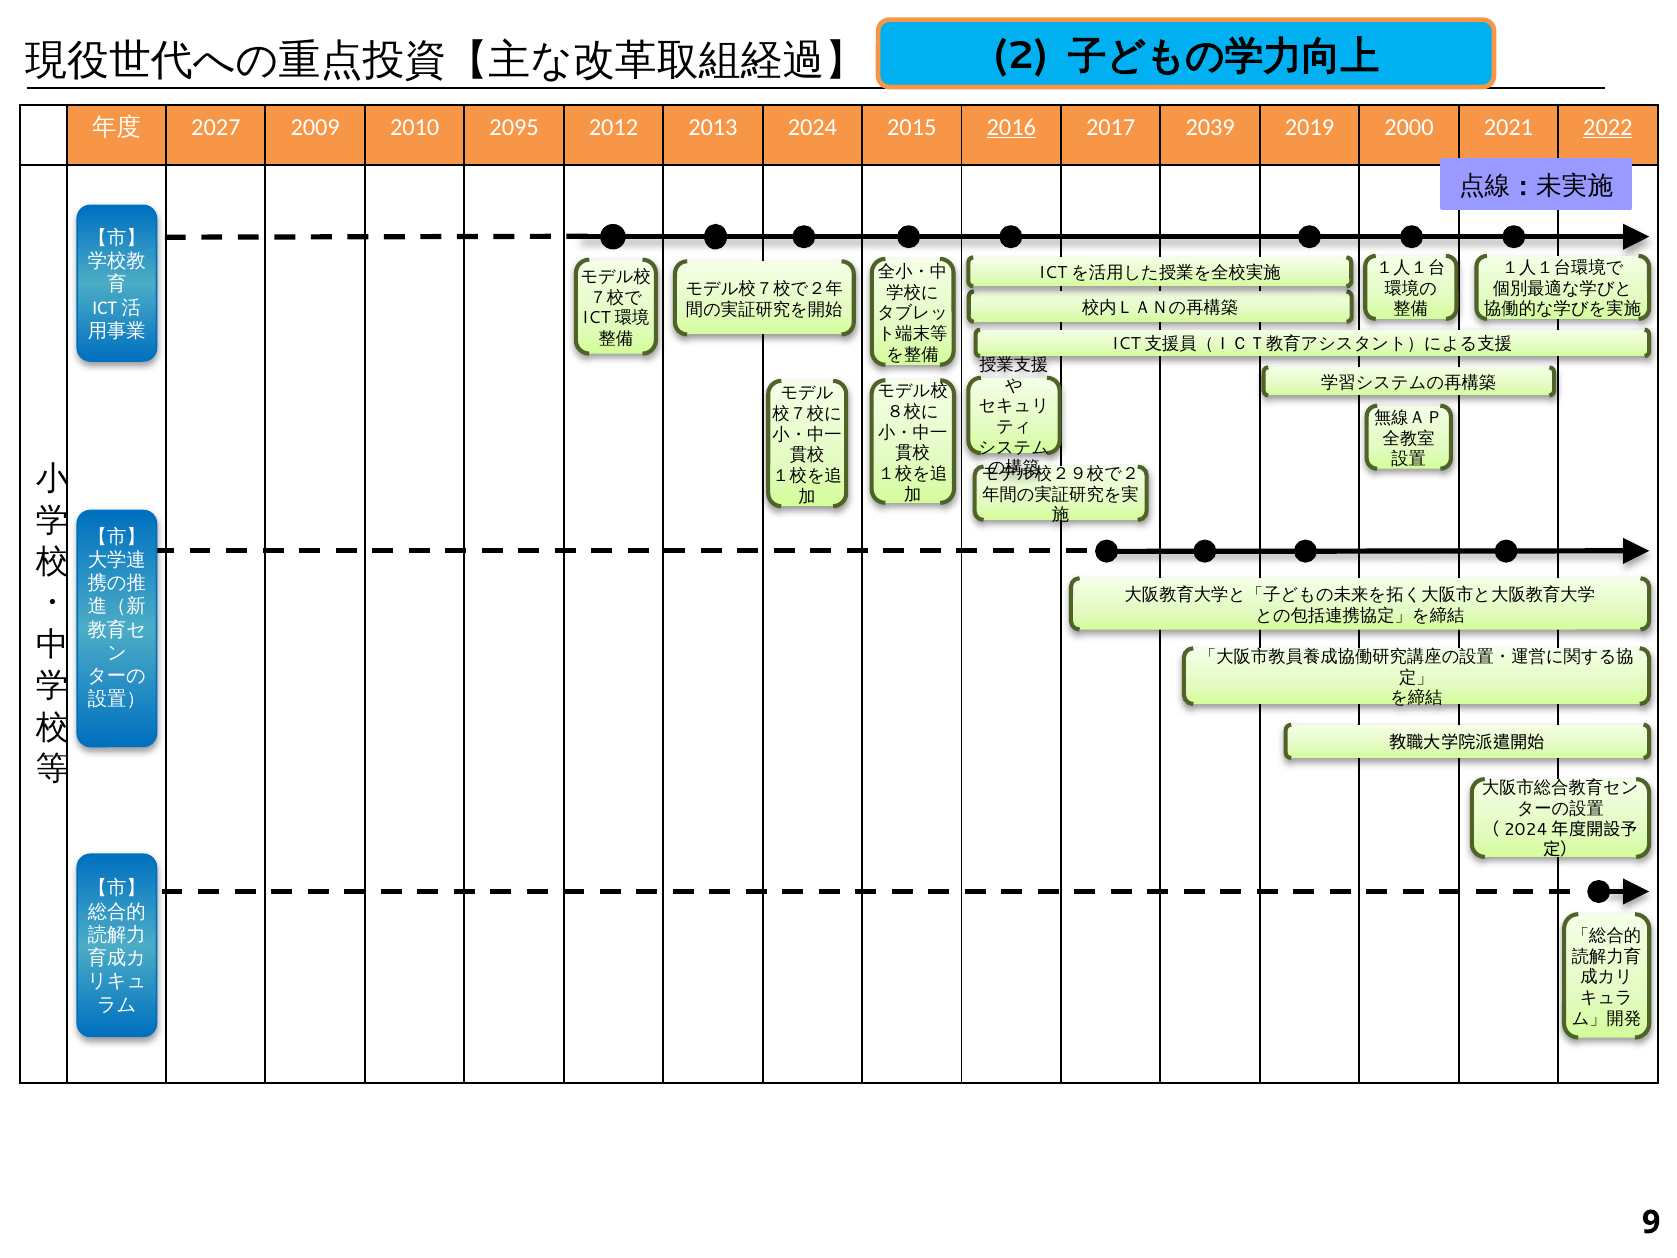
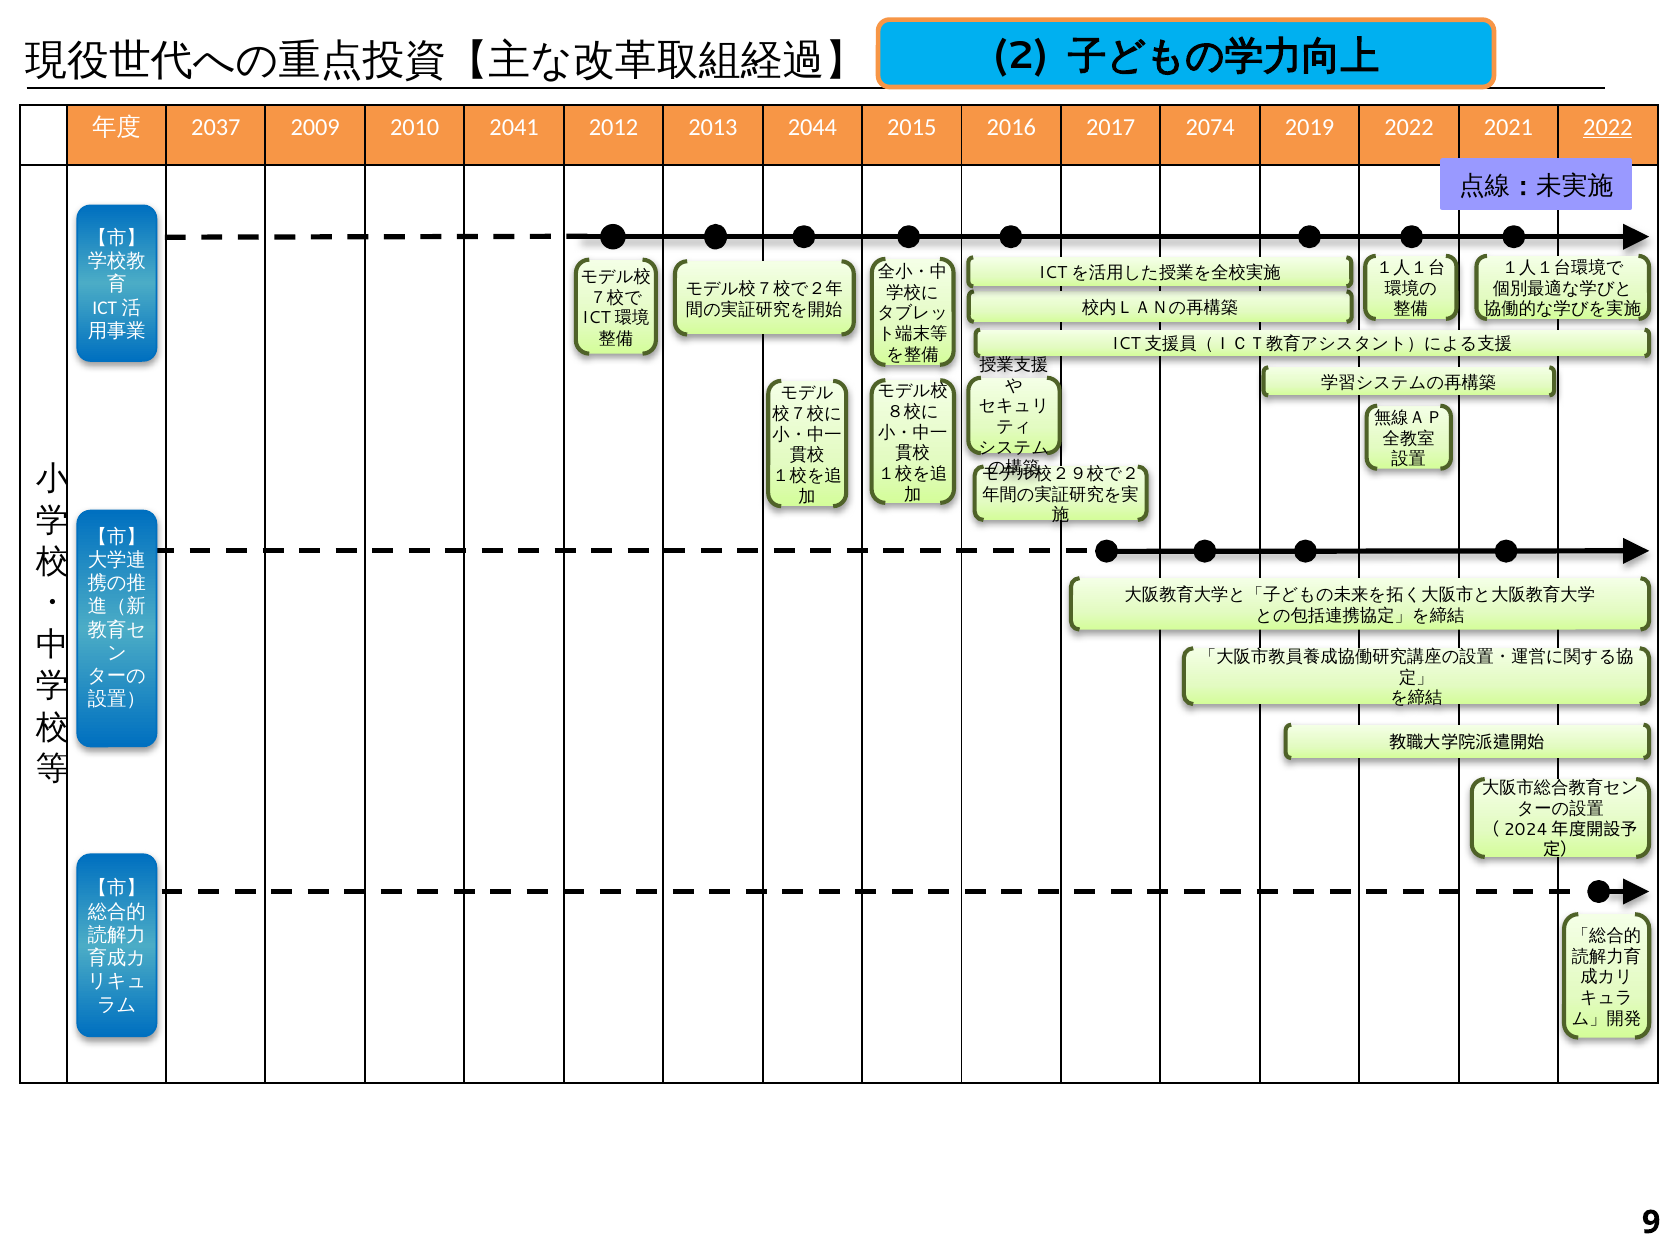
2027: 2027 -> 2037
2095: 2095 -> 2041
2024: 2024 -> 2044
2016 underline: present -> none
2039: 2039 -> 2074
2019 2000: 2000 -> 2022
